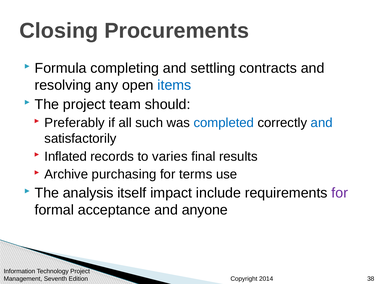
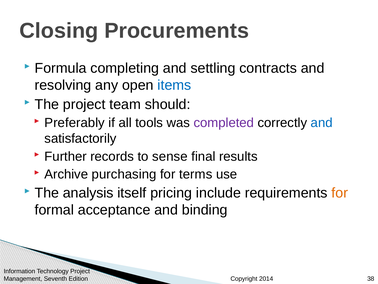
such: such -> tools
completed colour: blue -> purple
Inflated: Inflated -> Further
varies: varies -> sense
impact: impact -> pricing
for at (340, 193) colour: purple -> orange
anyone: anyone -> binding
